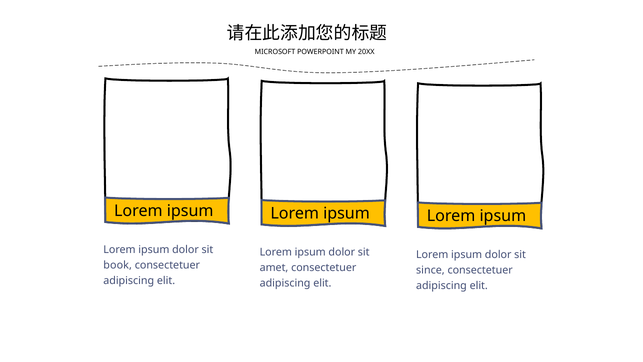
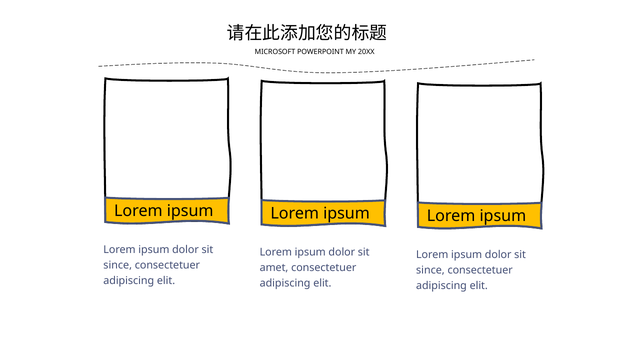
book at (118, 265): book -> since
